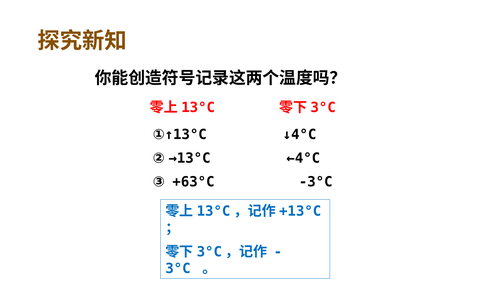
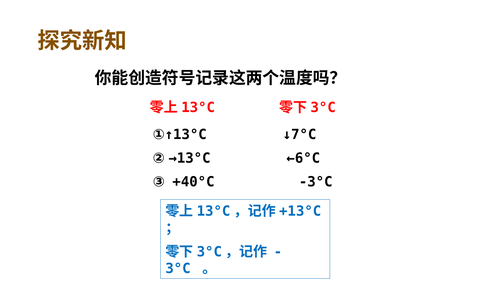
↓4°C: ↓4°C -> ↓7°C
←4°C: ←4°C -> ←6°C
+63°C: +63°C -> +40°C
